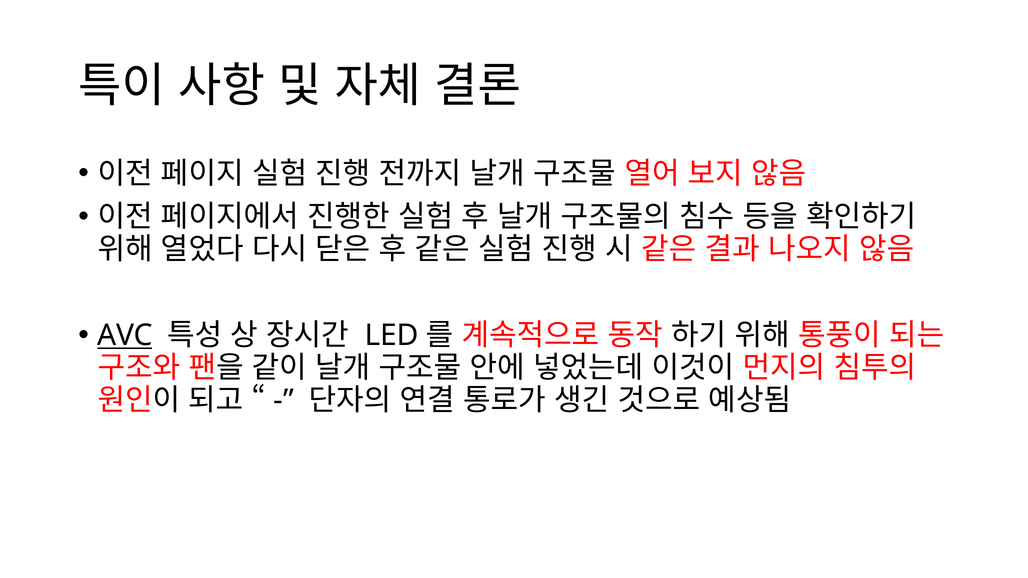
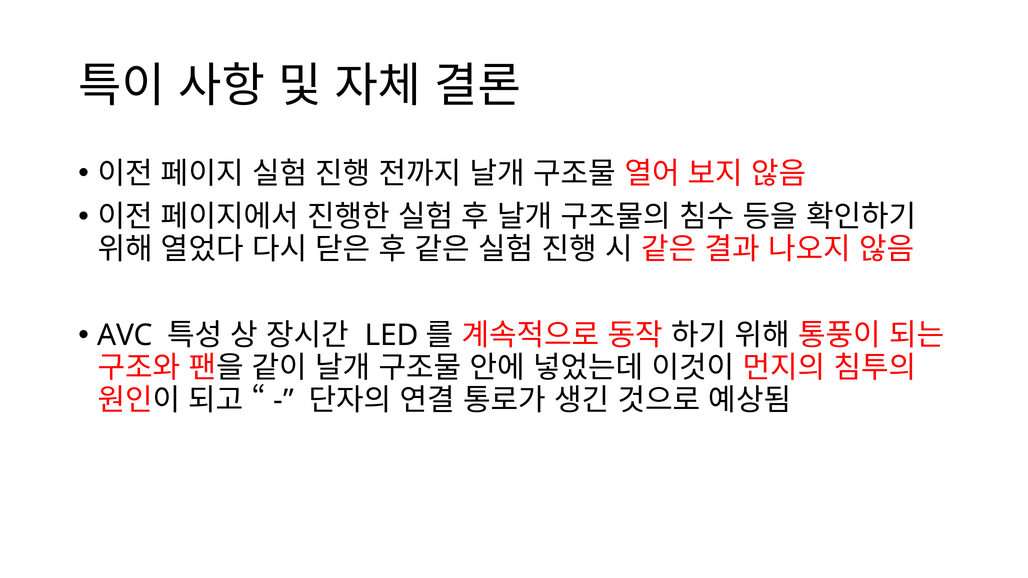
AVC underline: present -> none
